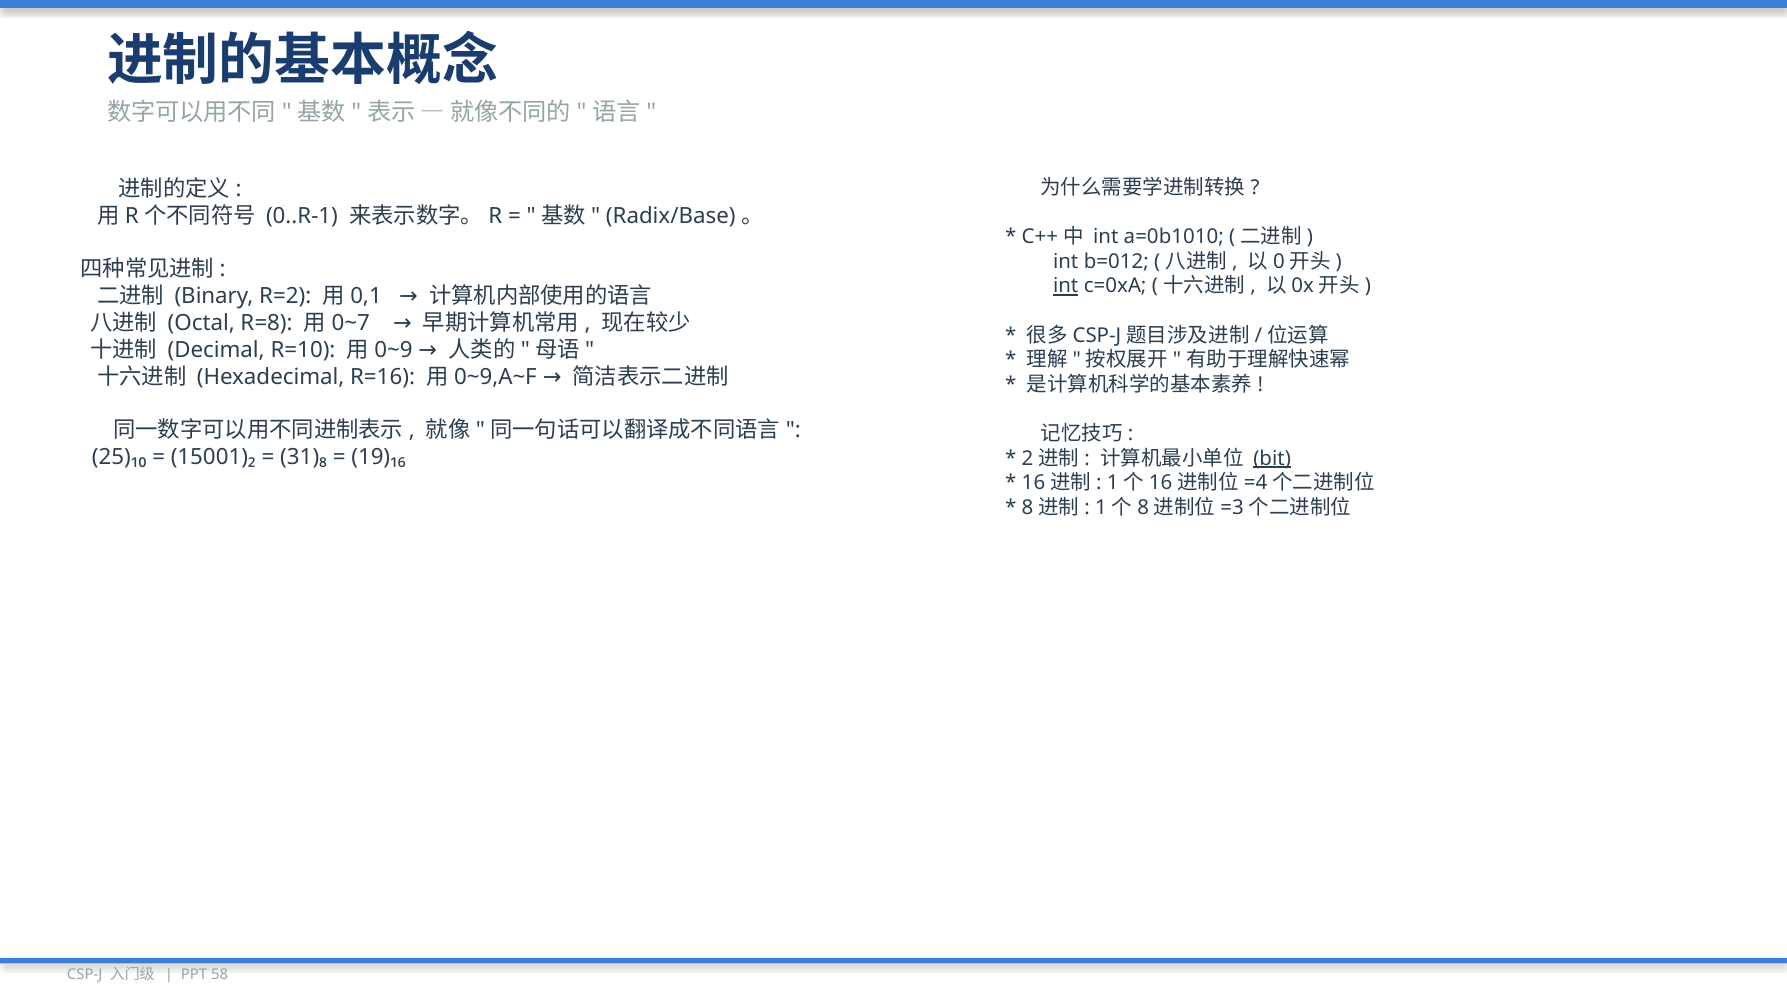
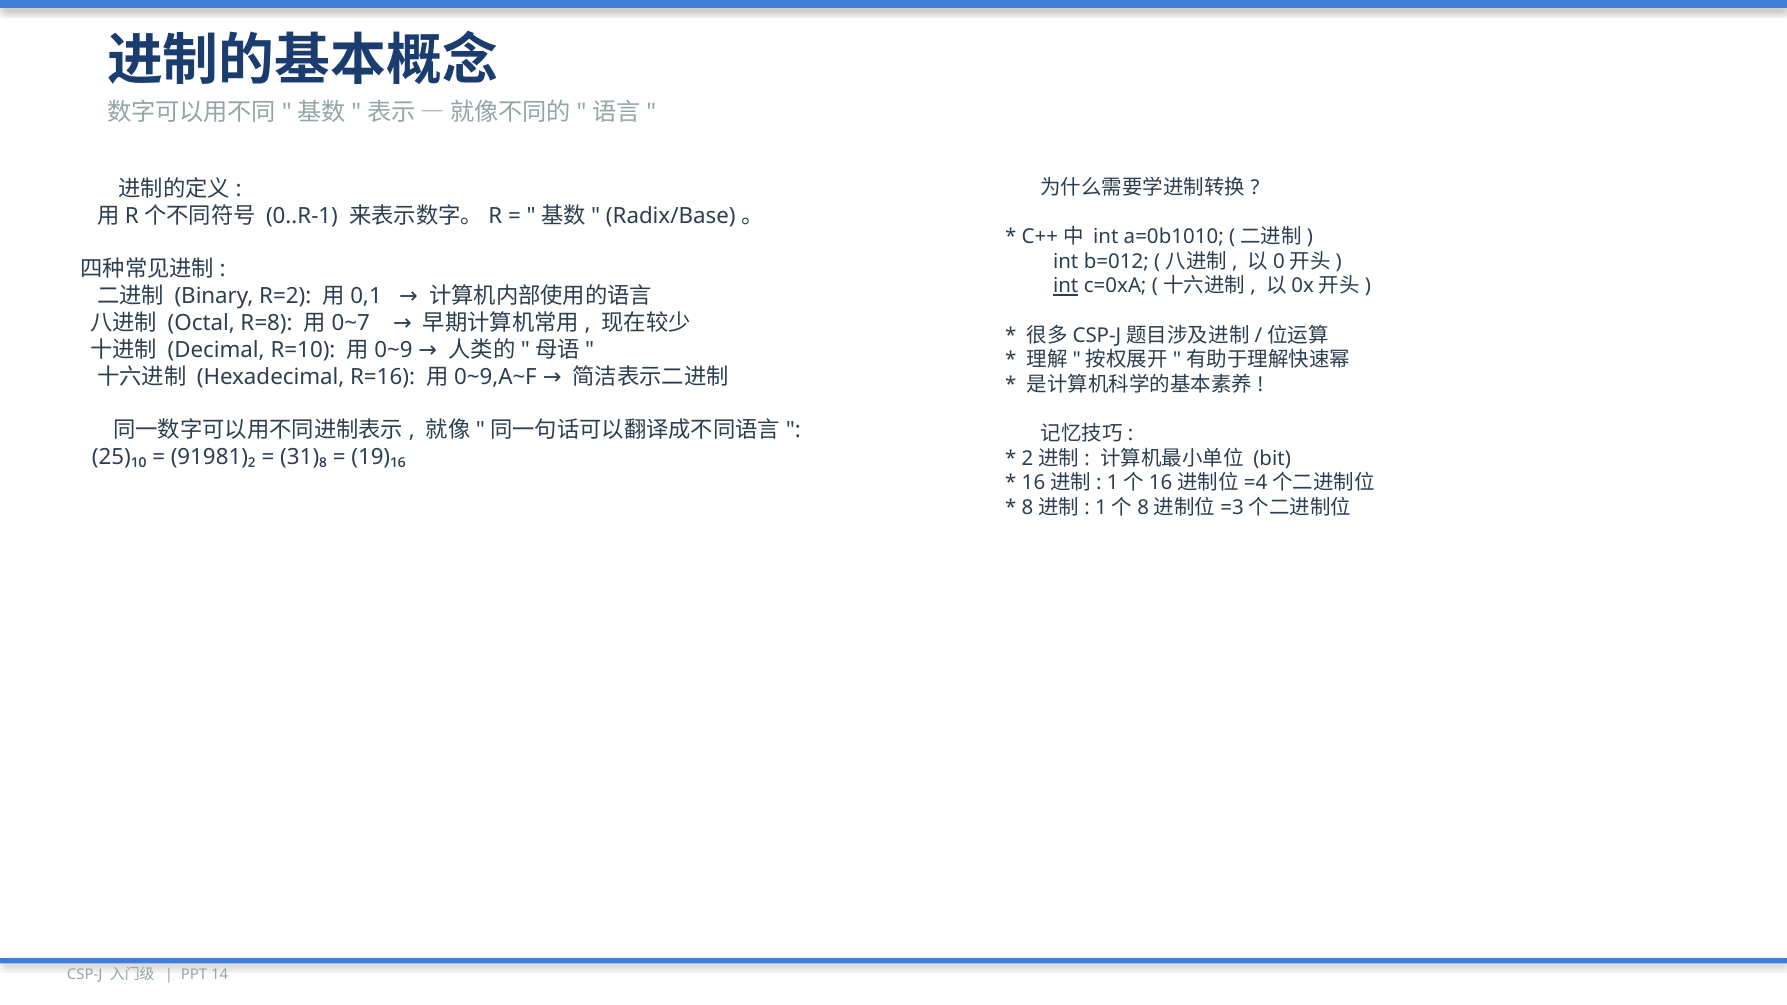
15001)₂: 15001)₂ -> 91981)₂
bit underline: present -> none
58: 58 -> 14
